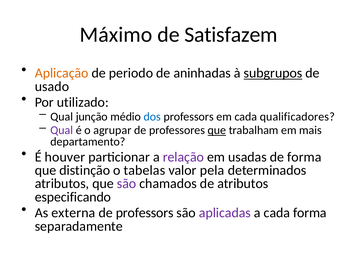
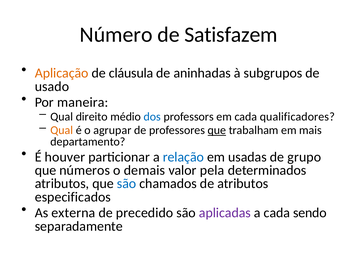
Máximo: Máximo -> Número
periodo: periodo -> cláusula
subgrupos underline: present -> none
utilizado: utilizado -> maneira
junção: junção -> direito
Qual at (62, 130) colour: purple -> orange
relação colour: purple -> blue
de forma: forma -> grupo
distinção: distinção -> números
tabelas: tabelas -> demais
são at (127, 183) colour: purple -> blue
especificando: especificando -> especificados
de professors: professors -> precedido
cada forma: forma -> sendo
